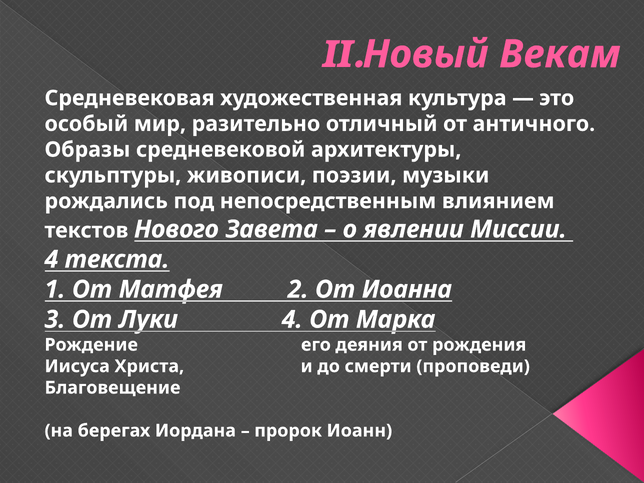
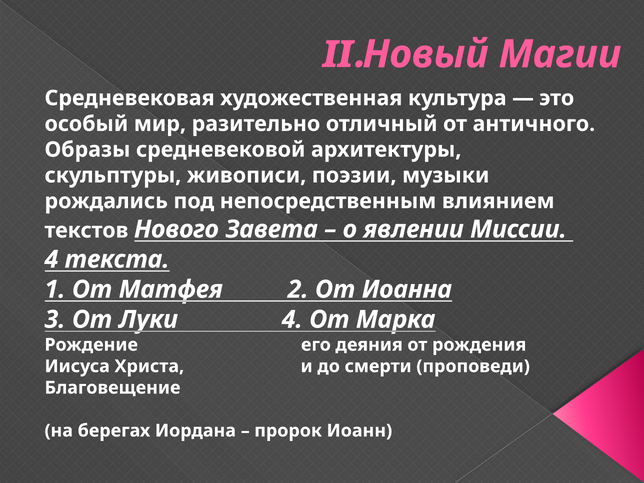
Векам: Векам -> Магии
